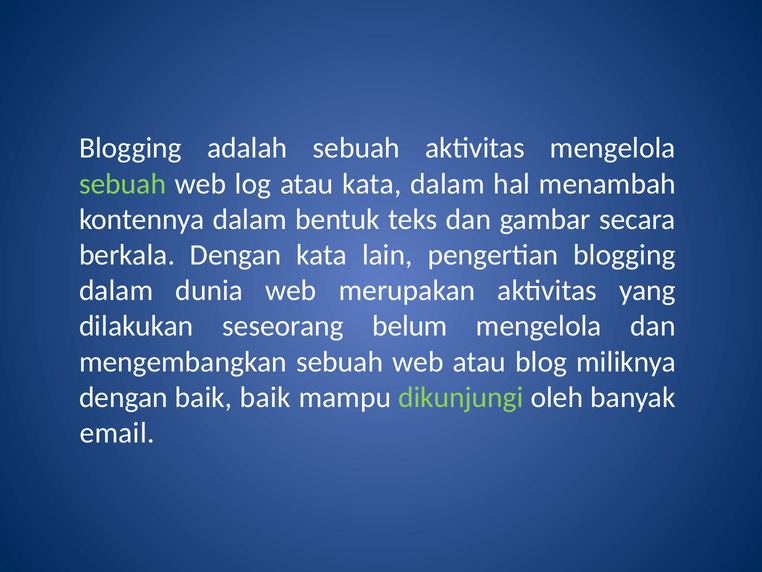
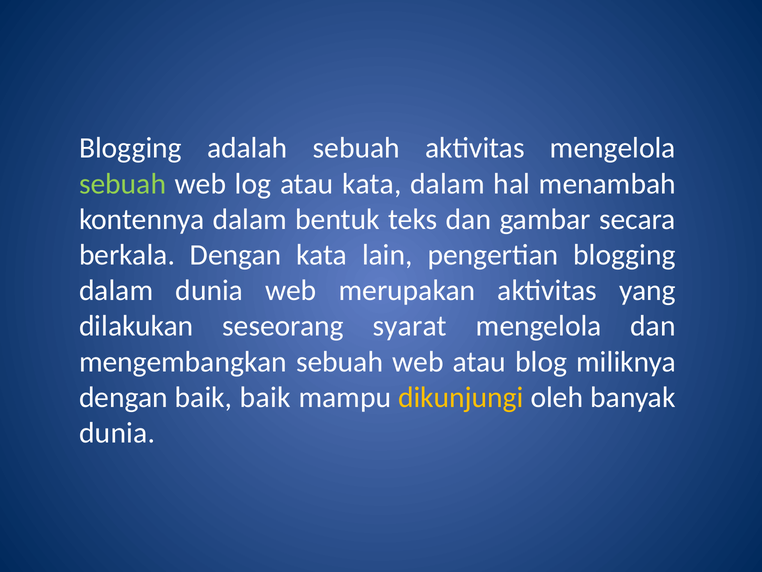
belum: belum -> syarat
dikunjungi colour: light green -> yellow
email at (117, 433): email -> dunia
